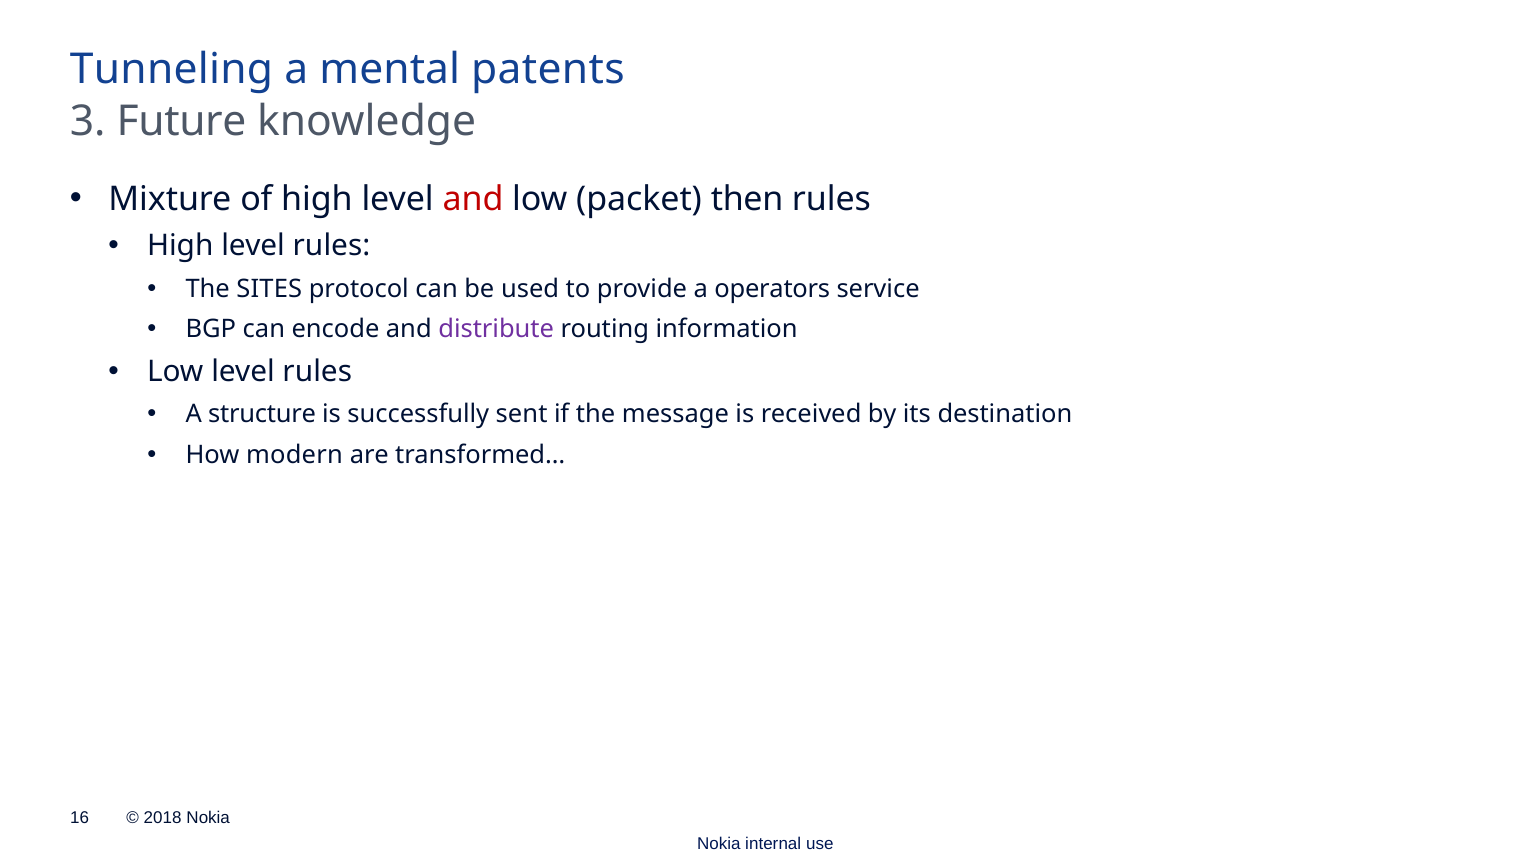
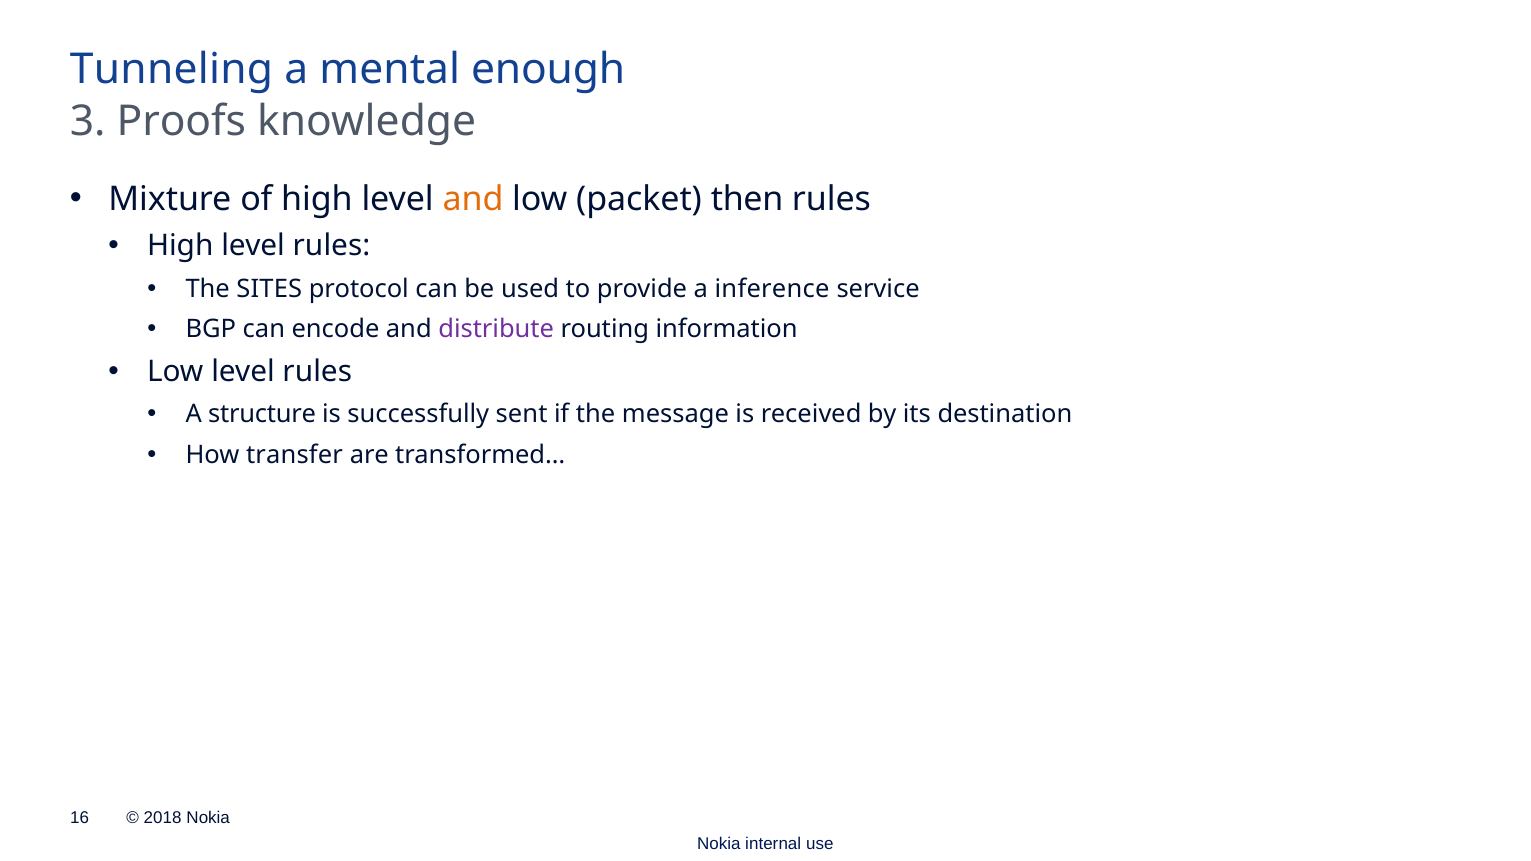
patents: patents -> enough
Future: Future -> Proofs
and at (473, 199) colour: red -> orange
operators: operators -> inference
modern: modern -> transfer
